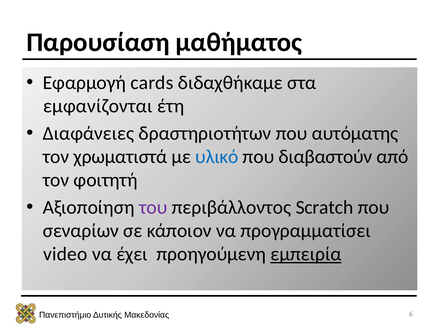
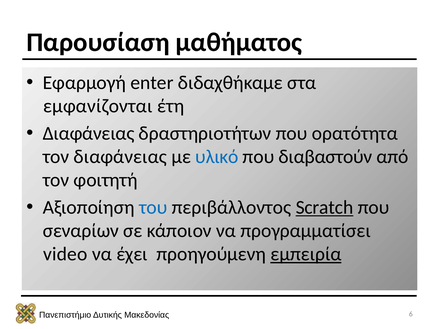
cards: cards -> enter
Διαφάνειες at (89, 133): Διαφάνειες -> Διαφάνειας
αυτόματης: αυτόματης -> ορατότητα
τον χρωματιστά: χρωματιστά -> διαφάνειας
του colour: purple -> blue
Scratch underline: none -> present
